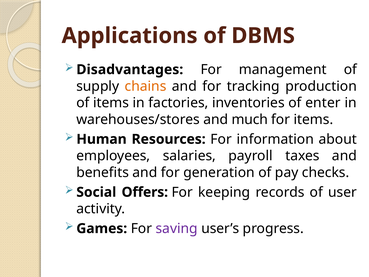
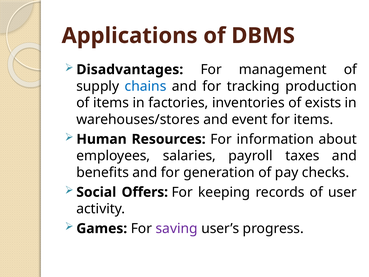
chains colour: orange -> blue
enter: enter -> exists
much: much -> event
